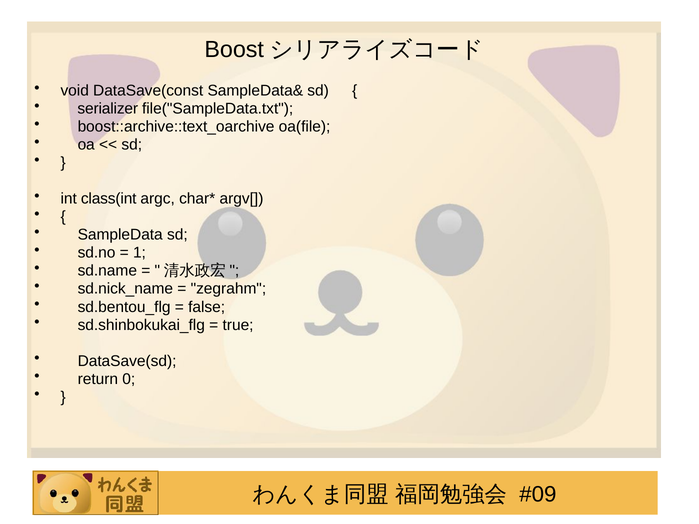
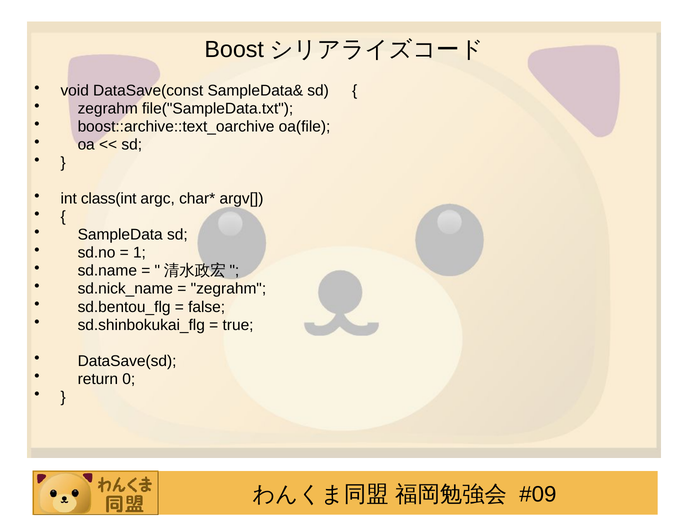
serializer at (108, 109): serializer -> zegrahm
